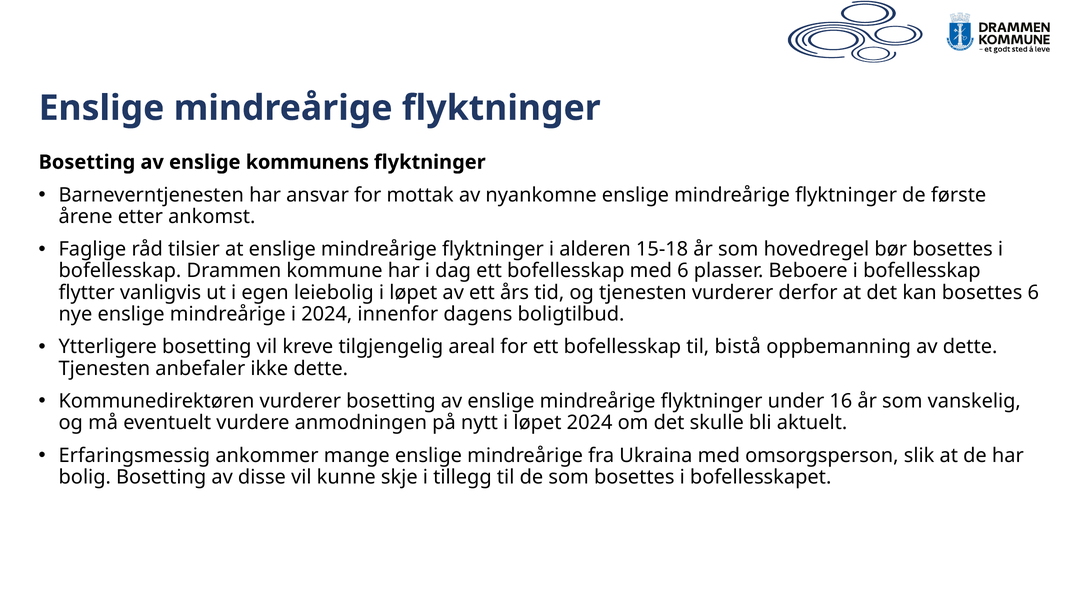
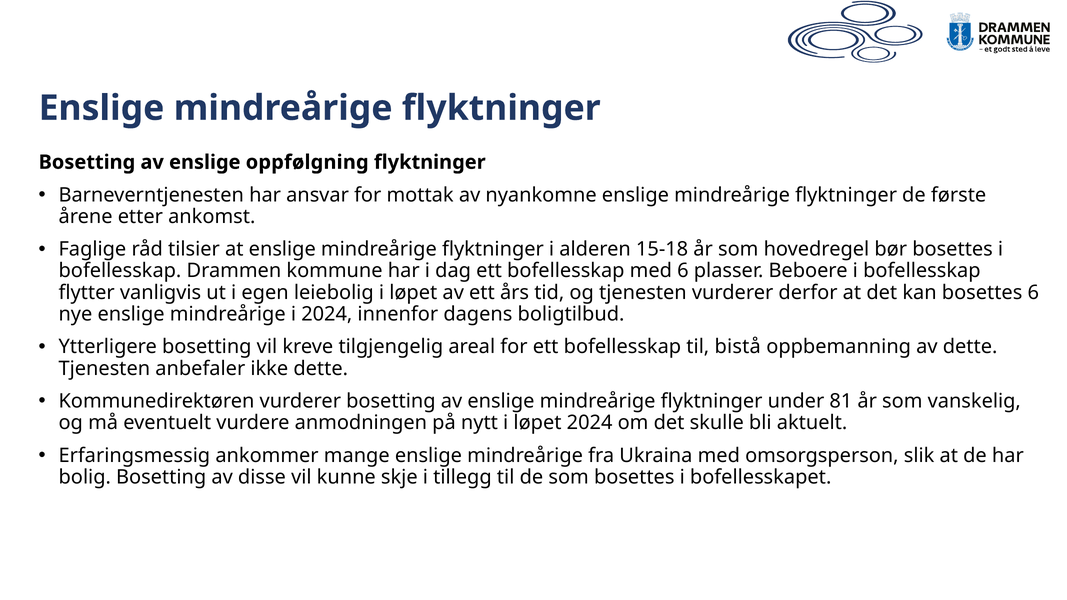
kommunens: kommunens -> oppfølgning
16: 16 -> 81
